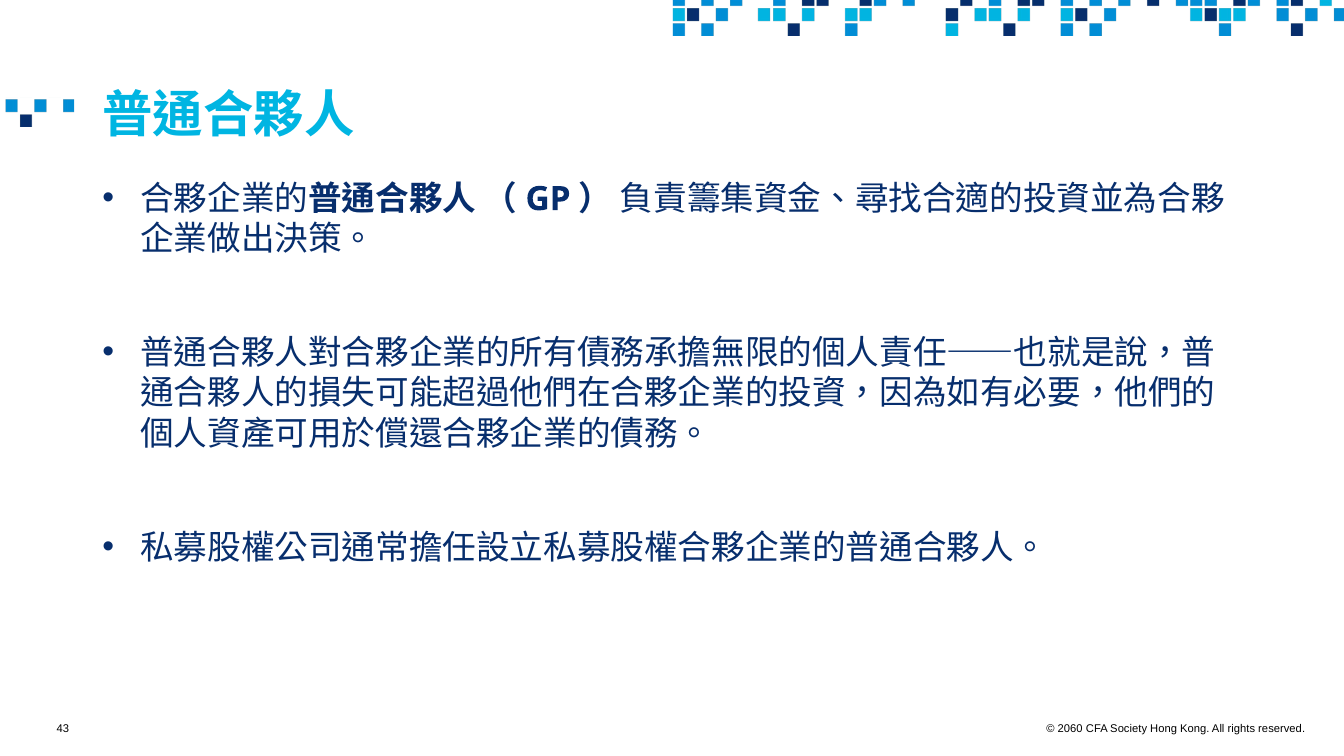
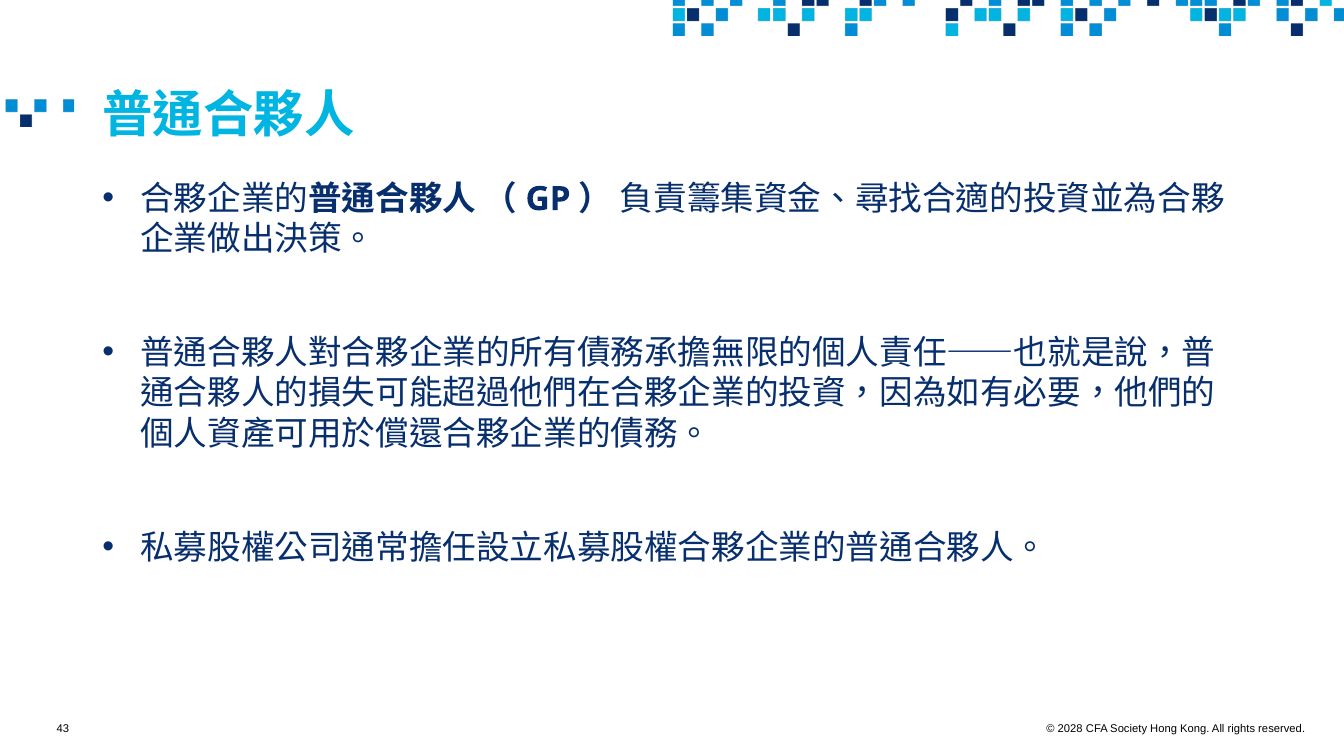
2060: 2060 -> 2028
